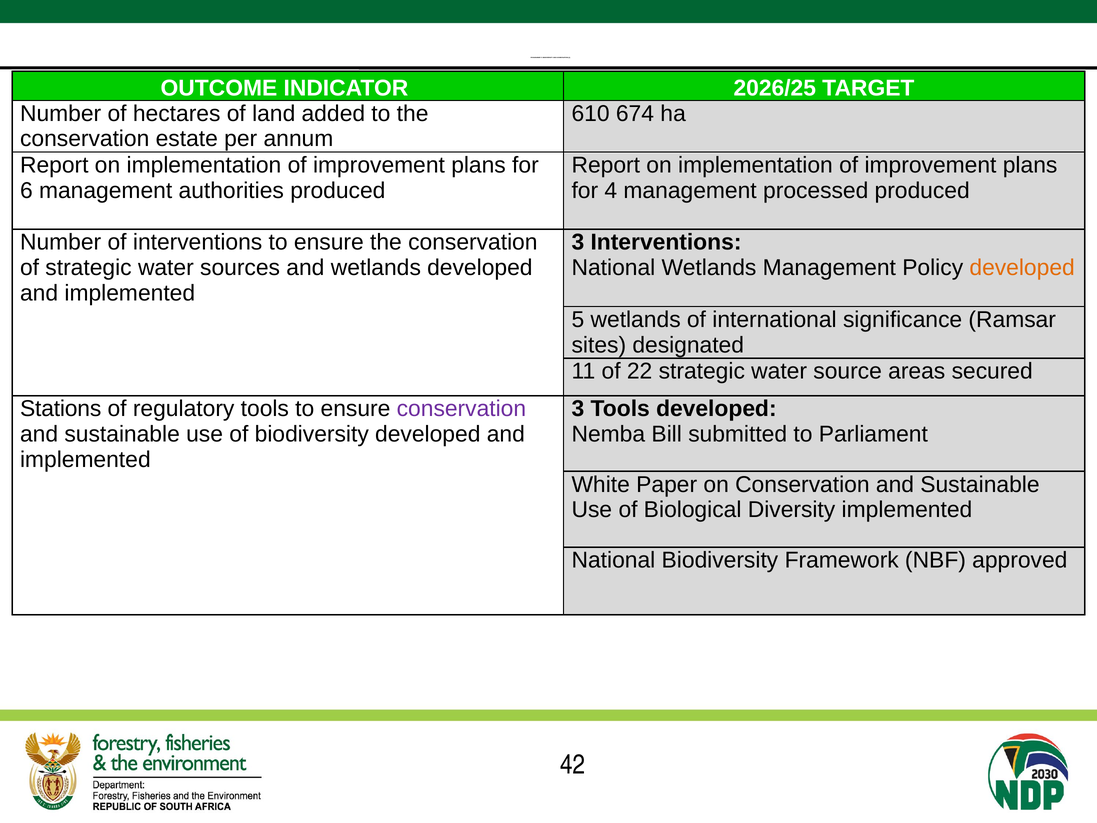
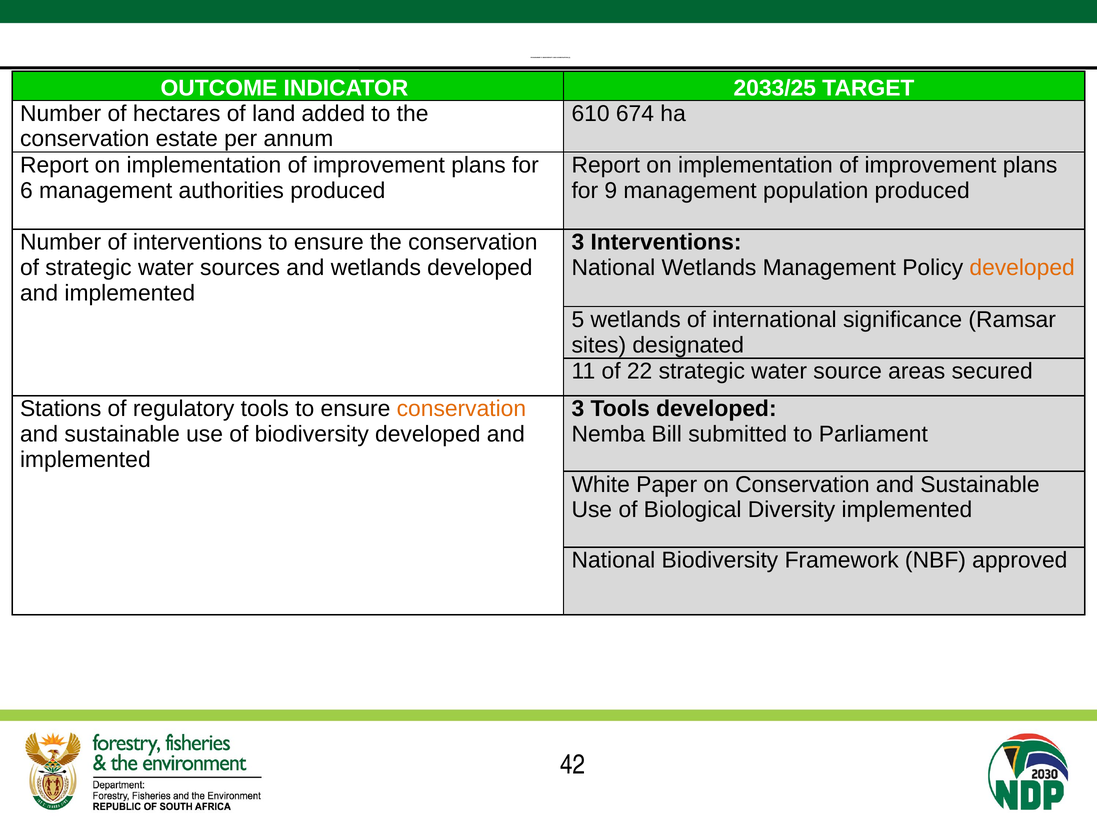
2026/25: 2026/25 -> 2033/25
4: 4 -> 9
processed: processed -> population
conservation at (461, 409) colour: purple -> orange
